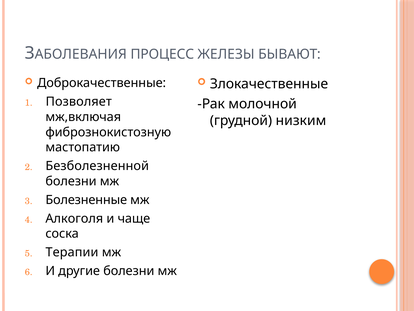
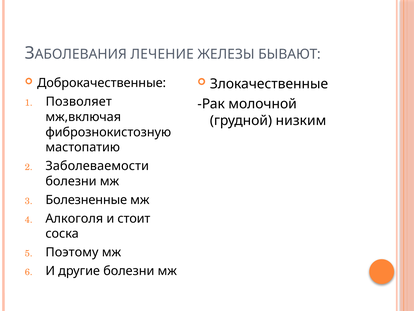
ПРОЦЕСС: ПРОЦЕСС -> ЛЕЧЕНИЕ
Безболезненной: Безболезненной -> Заболеваемости
чаще: чаще -> стоит
Терапии: Терапии -> Поэтому
